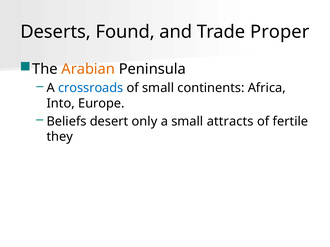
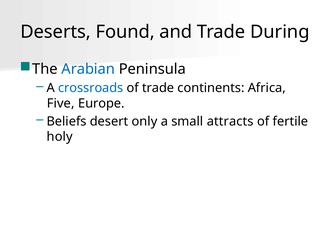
Proper: Proper -> During
Arabian colour: orange -> blue
of small: small -> trade
Into: Into -> Five
they: they -> holy
